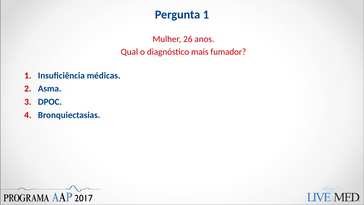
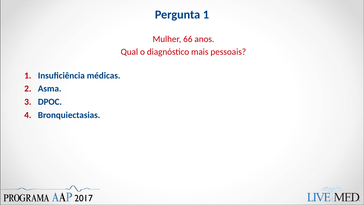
26: 26 -> 66
fumador: fumador -> pessoais
